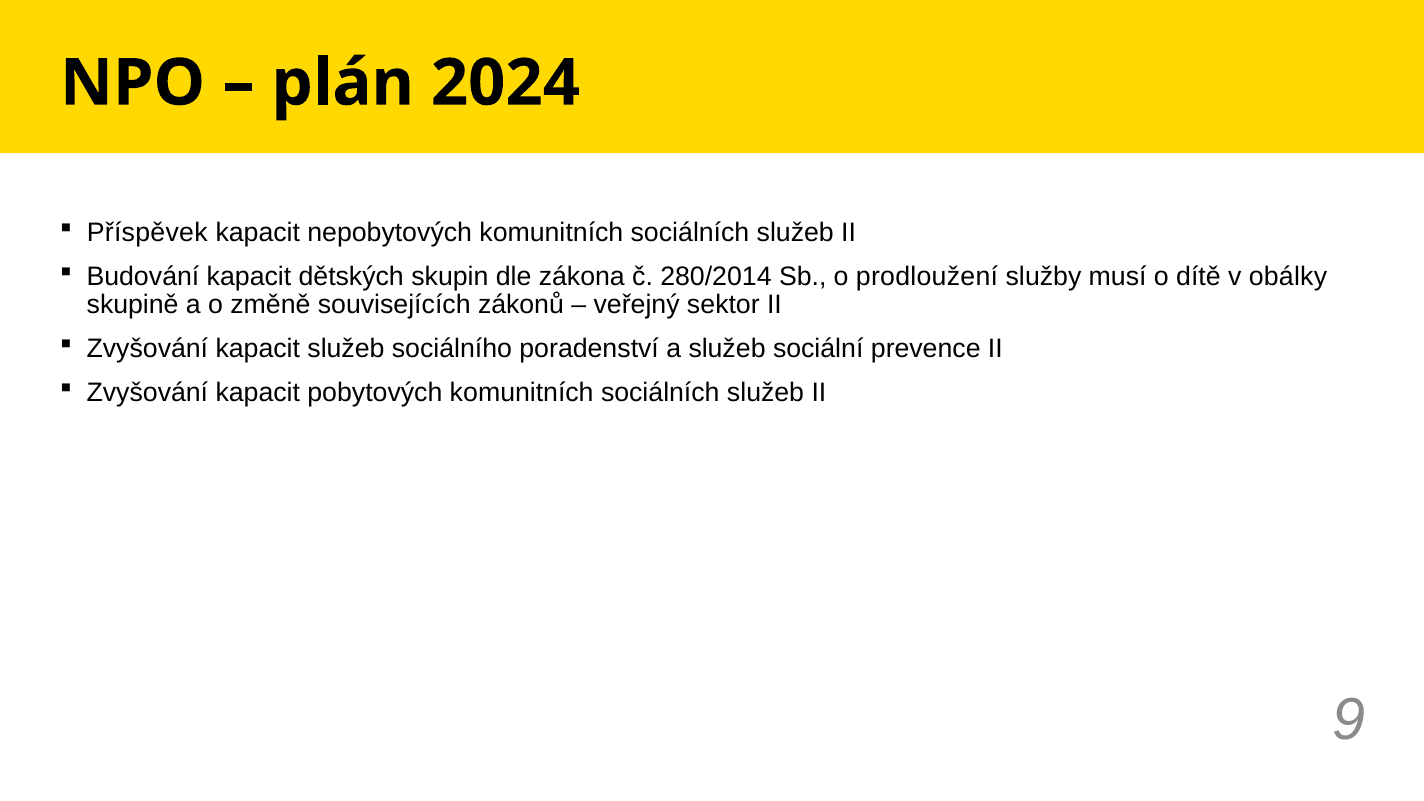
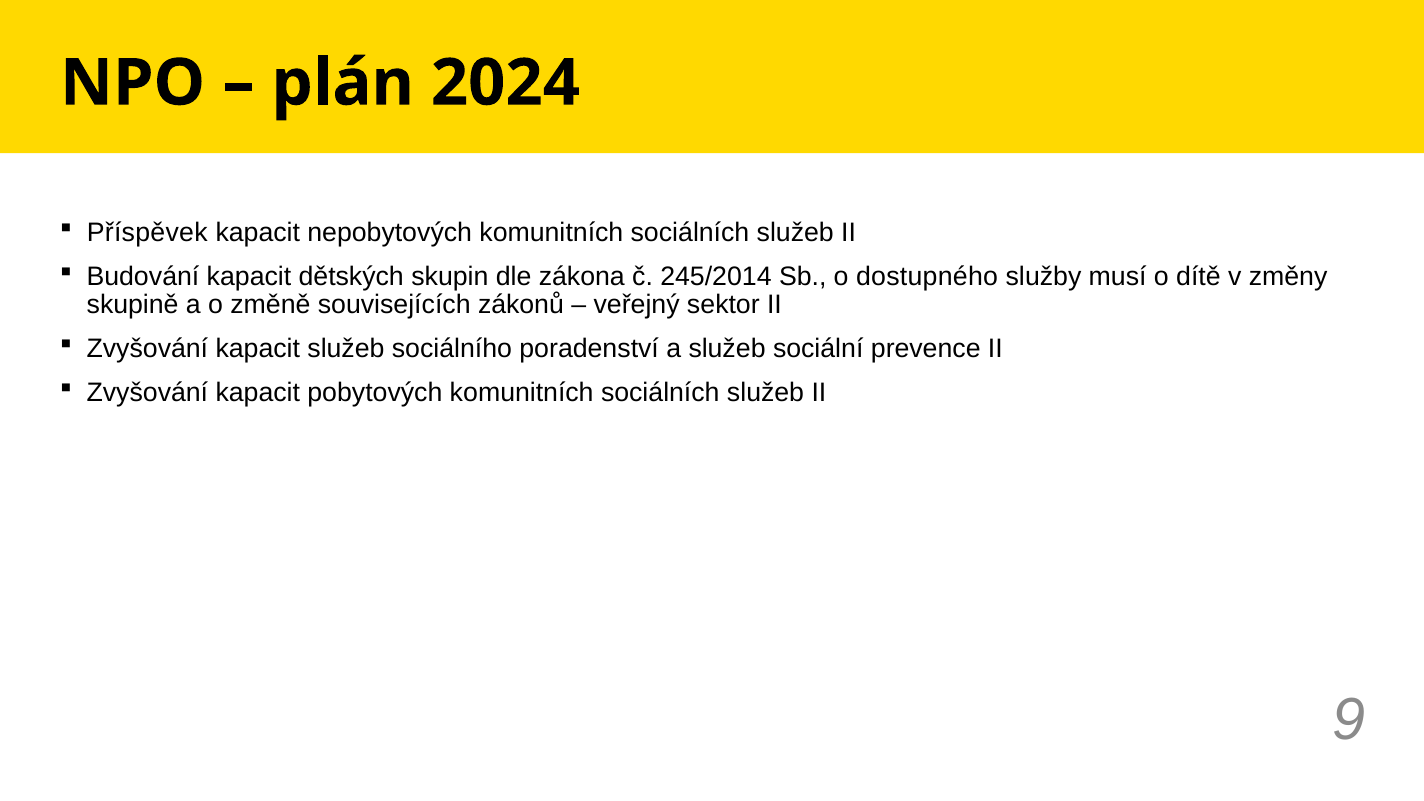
280/2014: 280/2014 -> 245/2014
prodloužení: prodloužení -> dostupného
obálky: obálky -> změny
